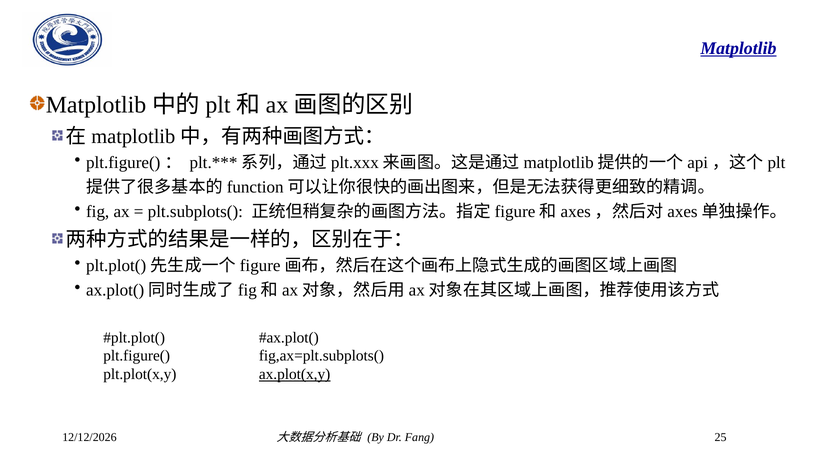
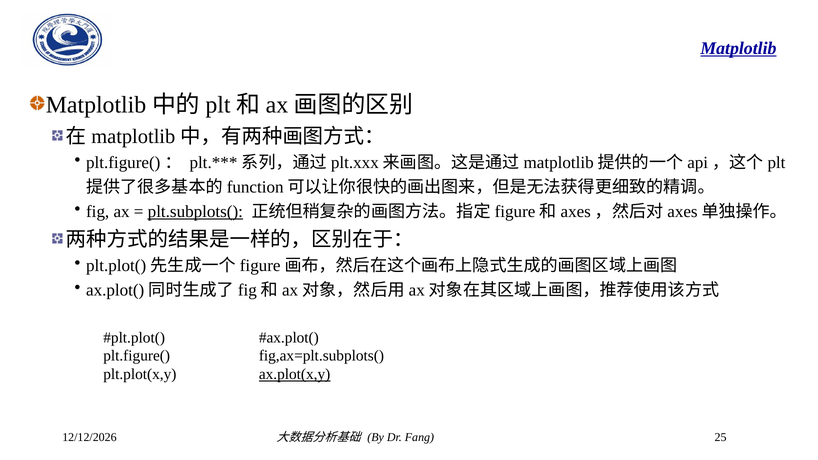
plt.subplots( underline: none -> present
